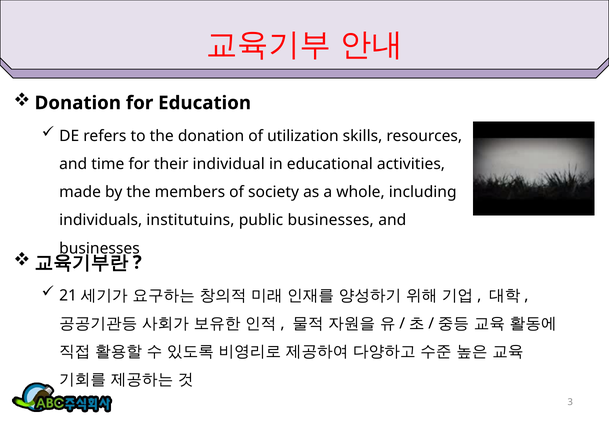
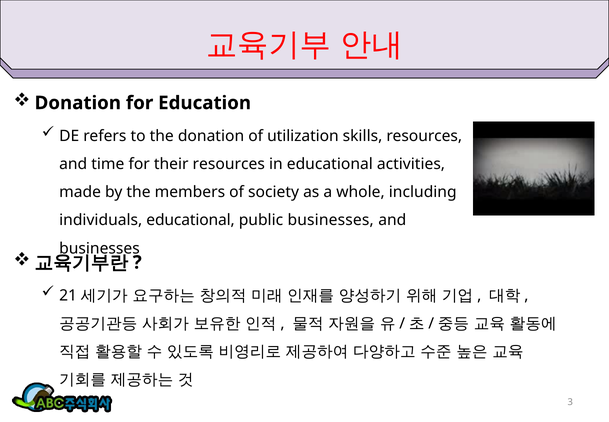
their individual: individual -> resources
individuals institutuins: institutuins -> educational
